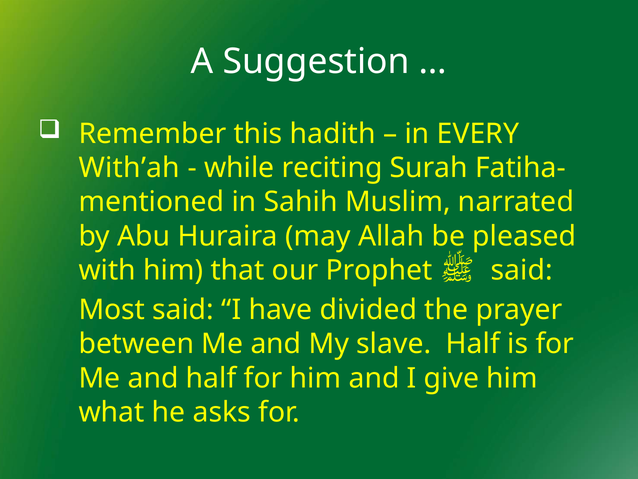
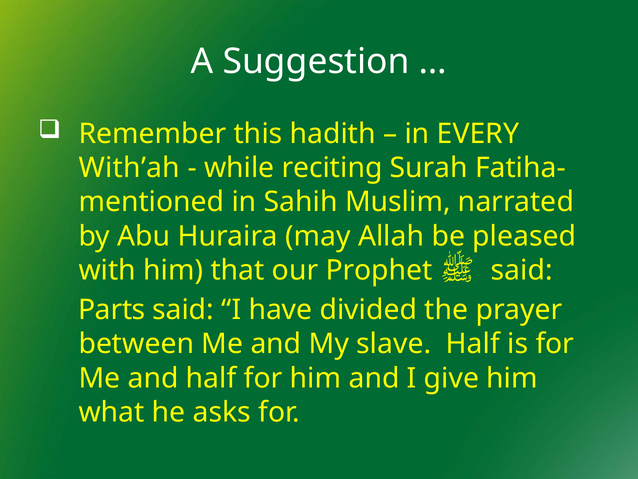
Most: Most -> Parts
